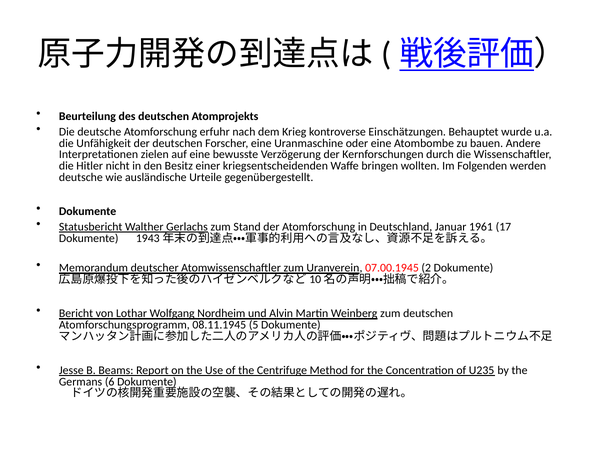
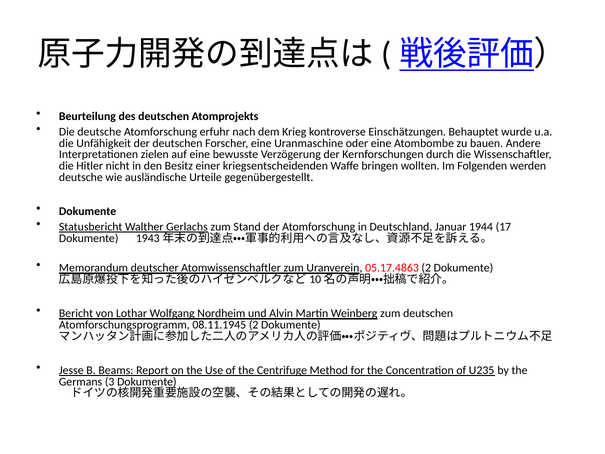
1961: 1961 -> 1944
07.00.1945: 07.00.1945 -> 05.17.4863
08.11.1945 5: 5 -> 2
6: 6 -> 3
